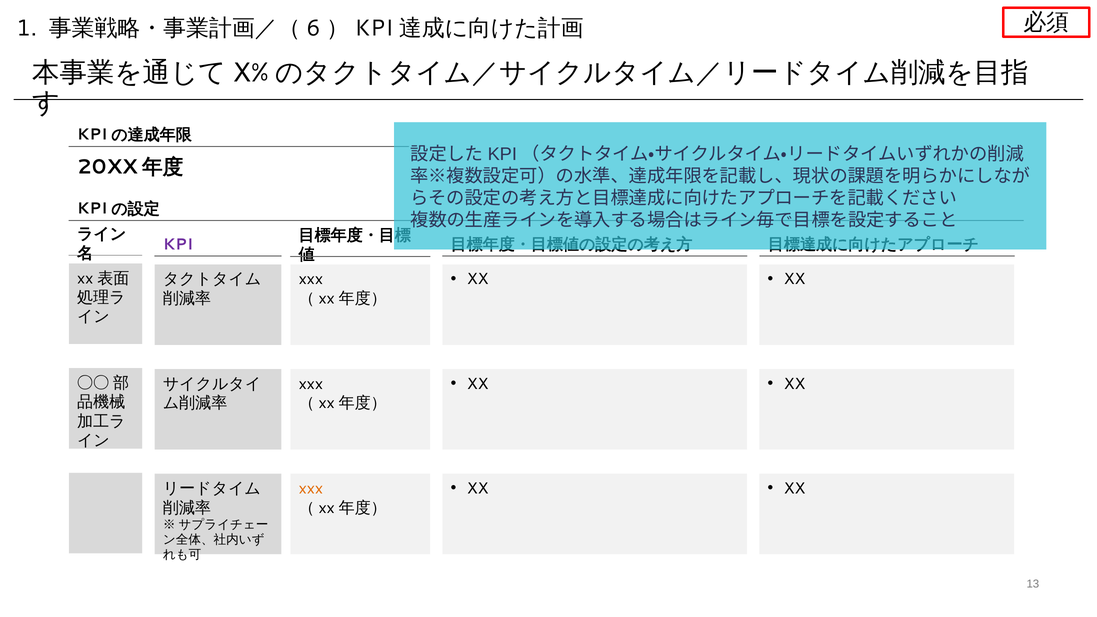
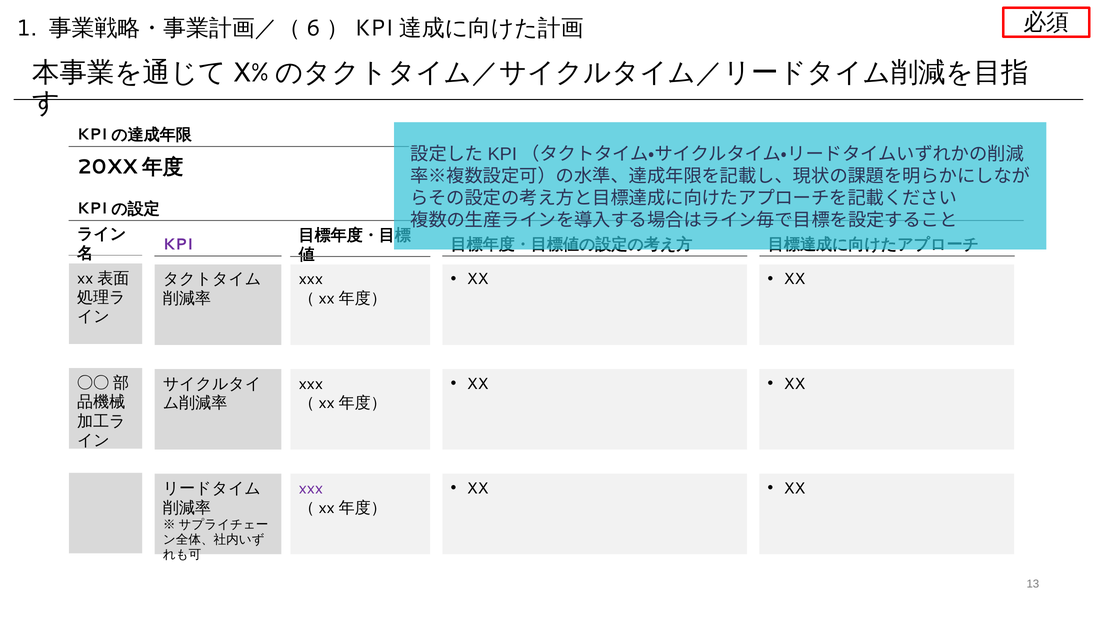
xxx at (311, 489) colour: orange -> purple
